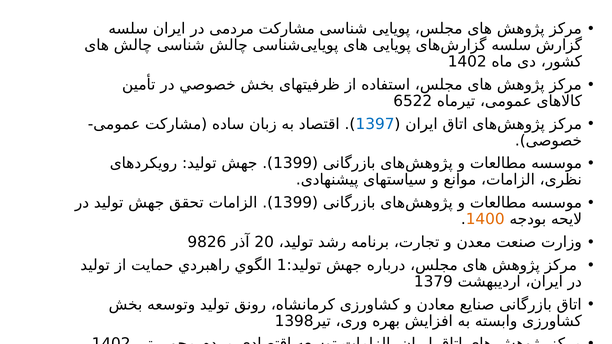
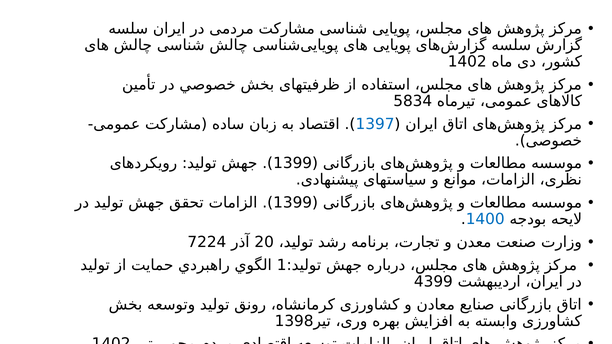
6522: 6522 -> 5834
1400 colour: orange -> blue
9826: 9826 -> 7224
1379: 1379 -> 4399
